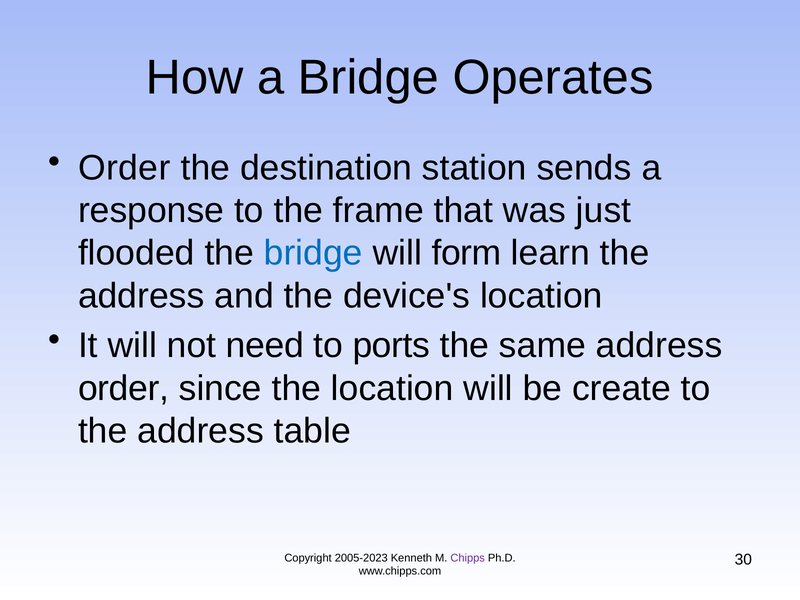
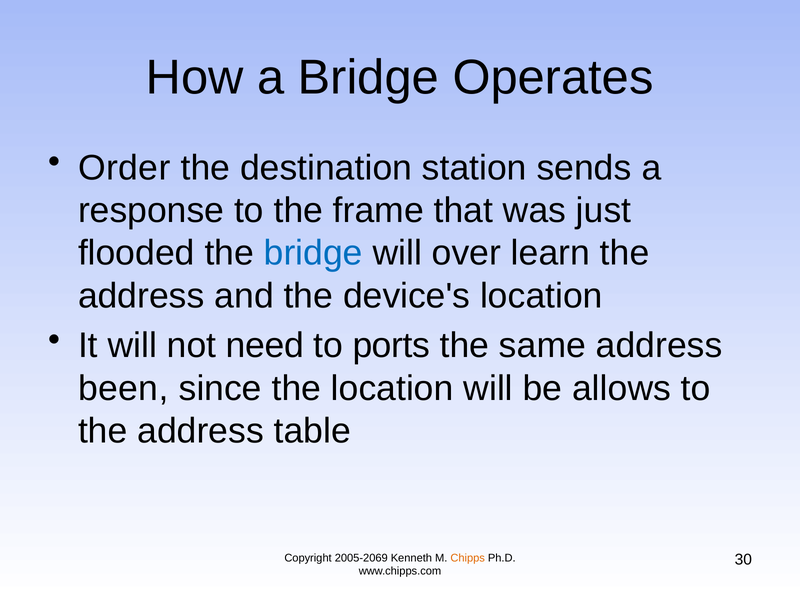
form: form -> over
order at (124, 388): order -> been
create: create -> allows
2005-2023: 2005-2023 -> 2005-2069
Chipps colour: purple -> orange
